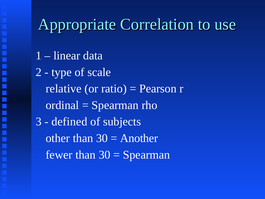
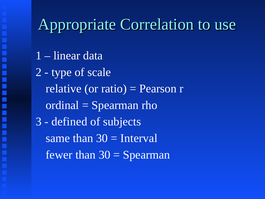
other: other -> same
Another: Another -> Interval
